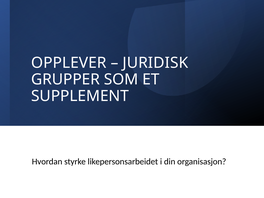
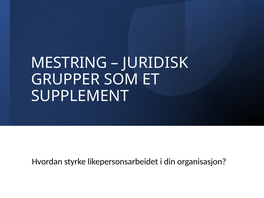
OPPLEVER: OPPLEVER -> MESTRING
